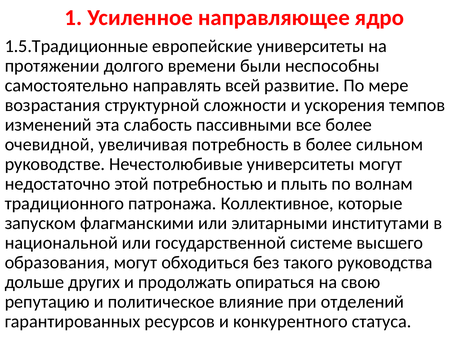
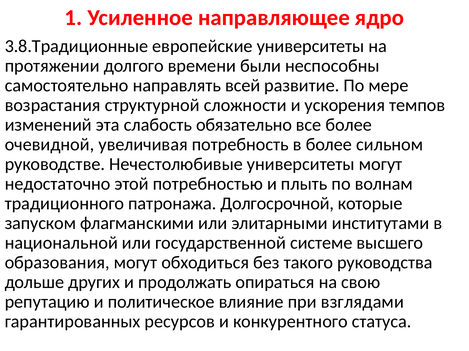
1.5.Традиционные: 1.5.Традиционные -> 3.8.Традиционные
пассивными: пассивными -> обязательно
Коллективное: Коллективное -> Долгосрочной
отделений: отделений -> взглядами
